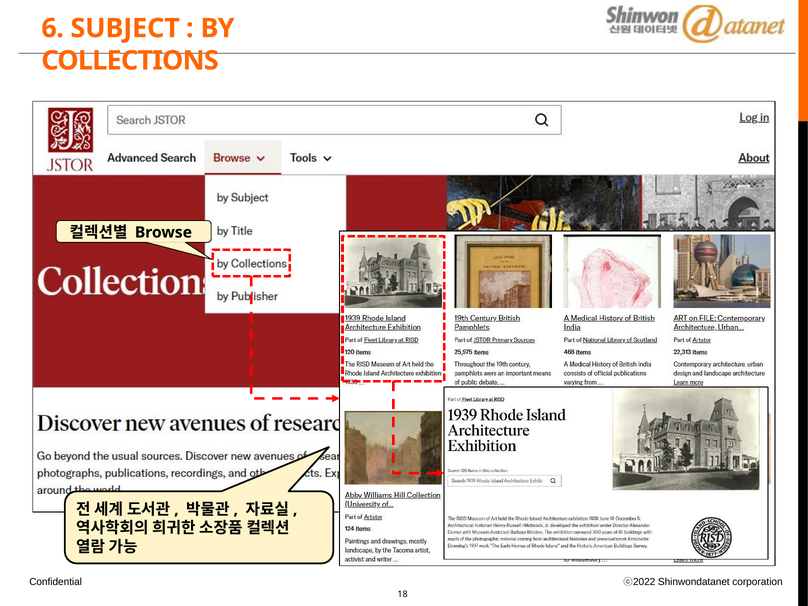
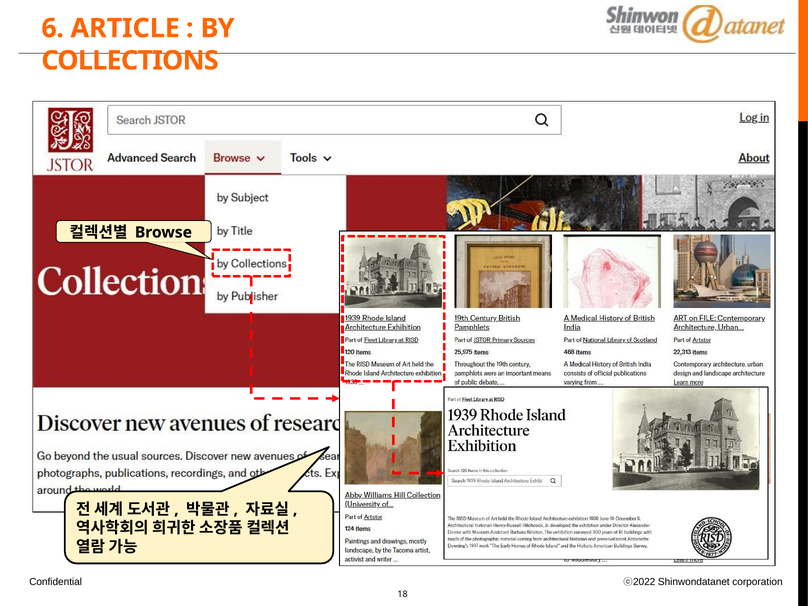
SUBJECT: SUBJECT -> ARTICLE
